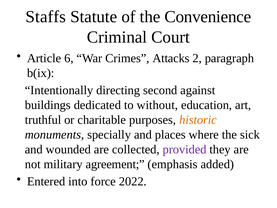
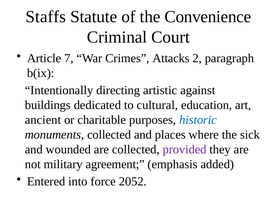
6: 6 -> 7
second: second -> artistic
without: without -> cultural
truthful: truthful -> ancient
historic colour: orange -> blue
monuments specially: specially -> collected
2022: 2022 -> 2052
